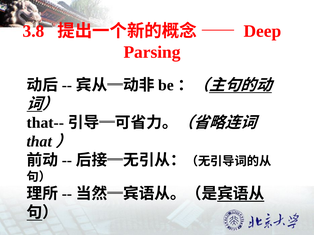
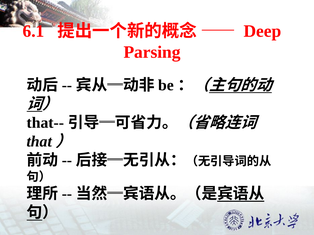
3.8: 3.8 -> 6.1
